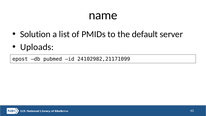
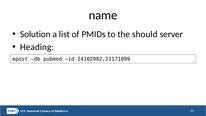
default: default -> should
Uploads: Uploads -> Heading
